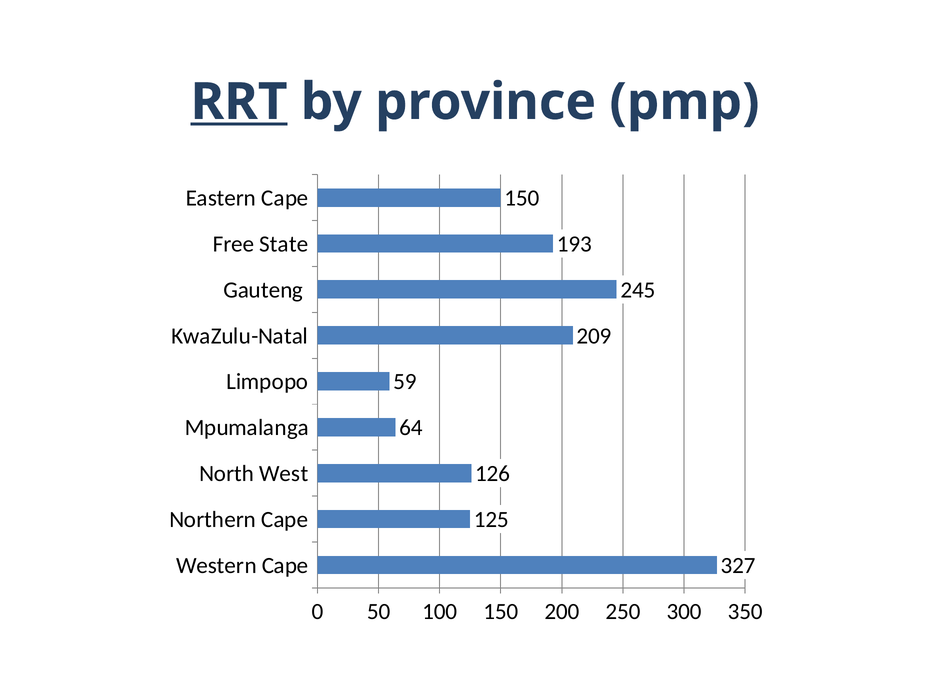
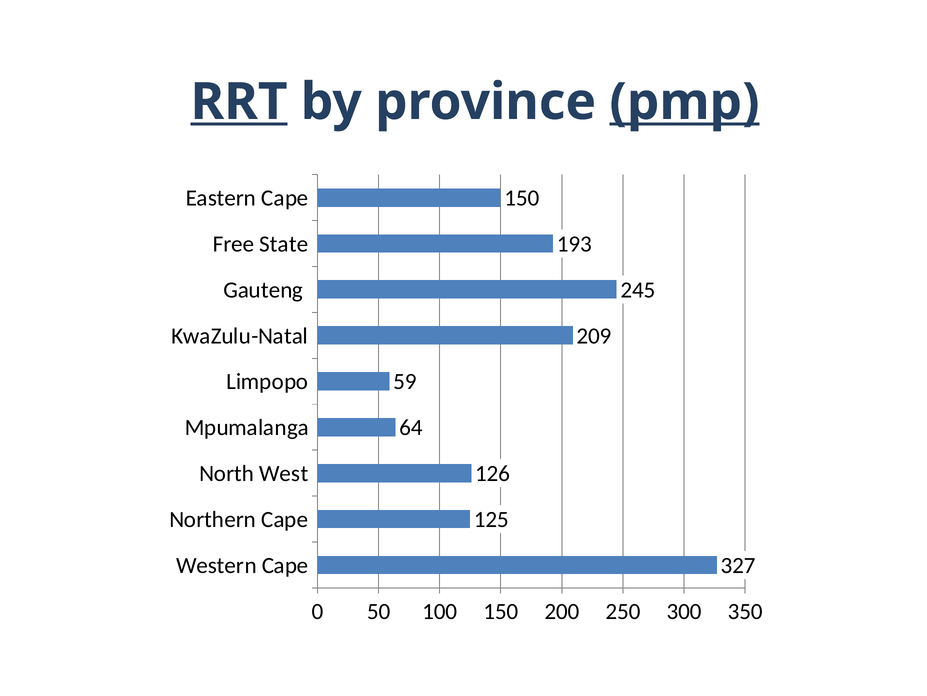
pmp underline: none -> present
